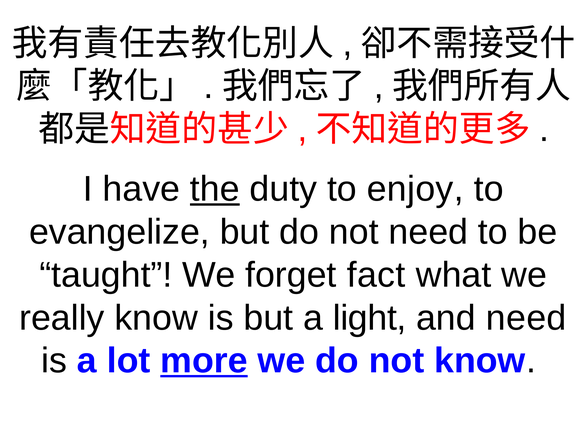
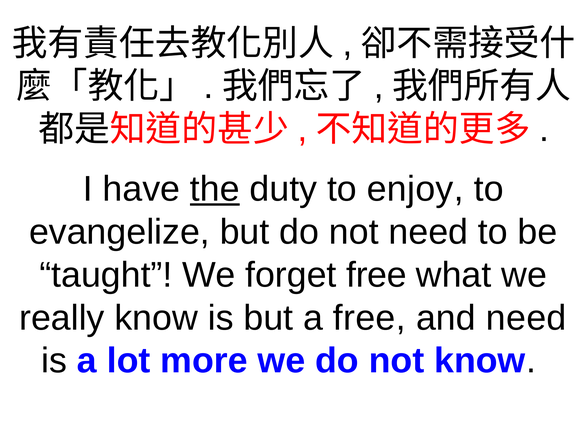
forget fact: fact -> free
a light: light -> free
more underline: present -> none
